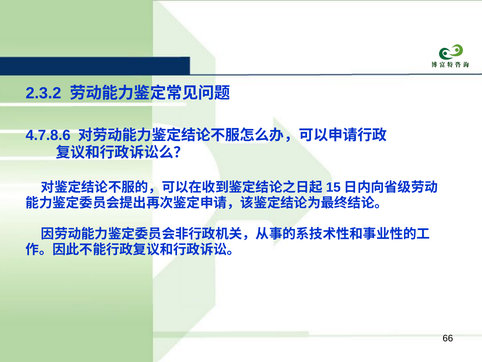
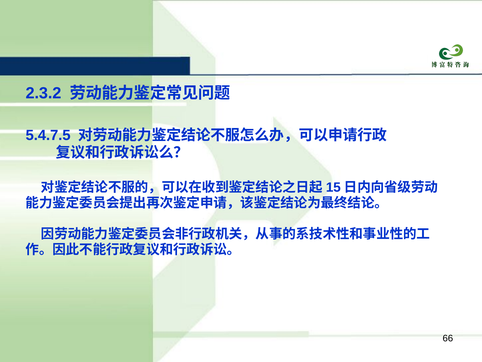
4.7.8.6: 4.7.8.6 -> 5.4.7.5
